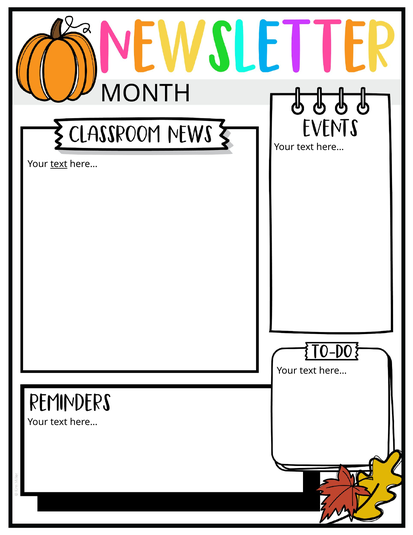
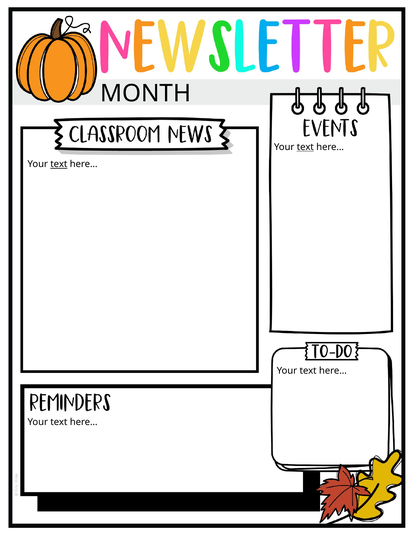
text at (305, 147) underline: none -> present
